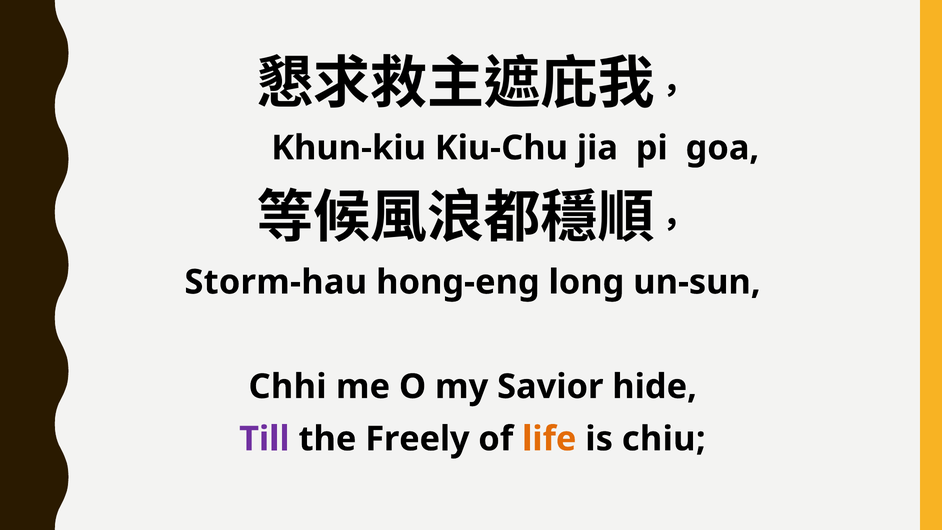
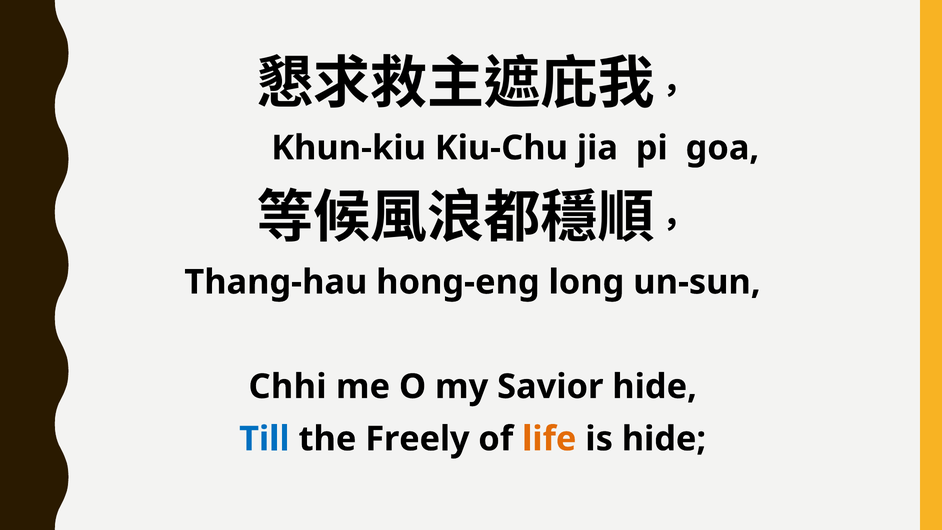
Storm-hau: Storm-hau -> Thang-hau
Till colour: purple -> blue
is chiu: chiu -> hide
